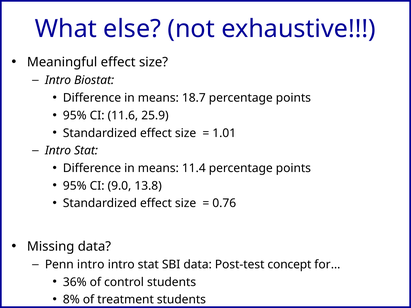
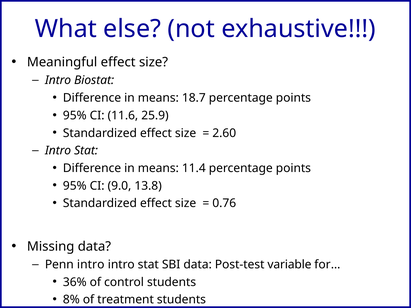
1.01: 1.01 -> 2.60
concept: concept -> variable
